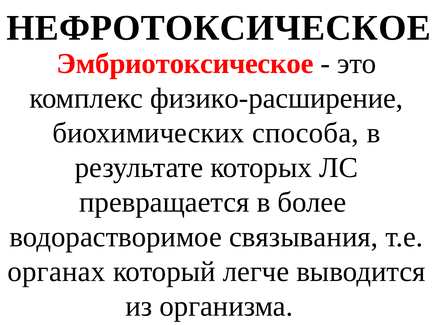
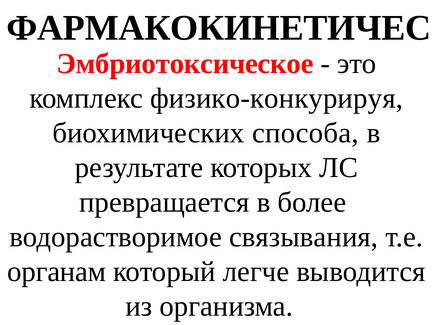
НЕФРОТОКСИЧЕСКОЕ: НЕФРОТОКСИЧЕСКОЕ -> ФАРМАКОКИНЕТИЧЕС
физико-расширение: физико-расширение -> физико-конкурируя
органах: органах -> органам
